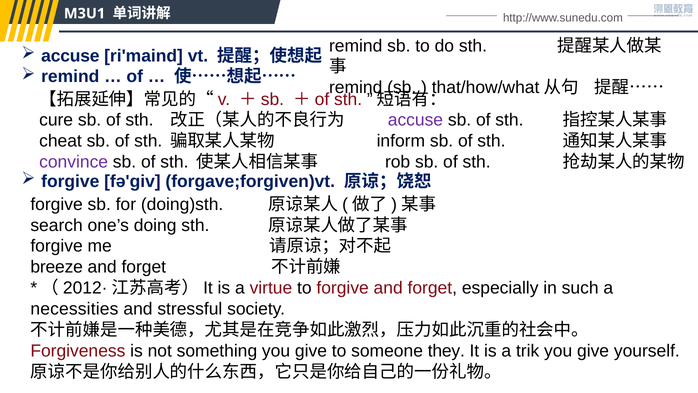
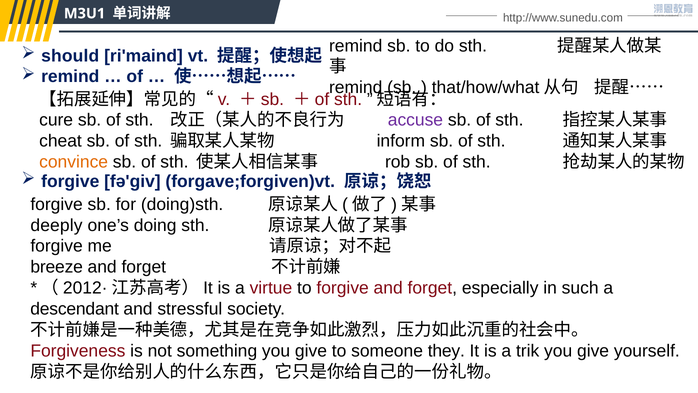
accuse at (70, 56): accuse -> should
convince colour: purple -> orange
search: search -> deeply
necessities: necessities -> descendant
